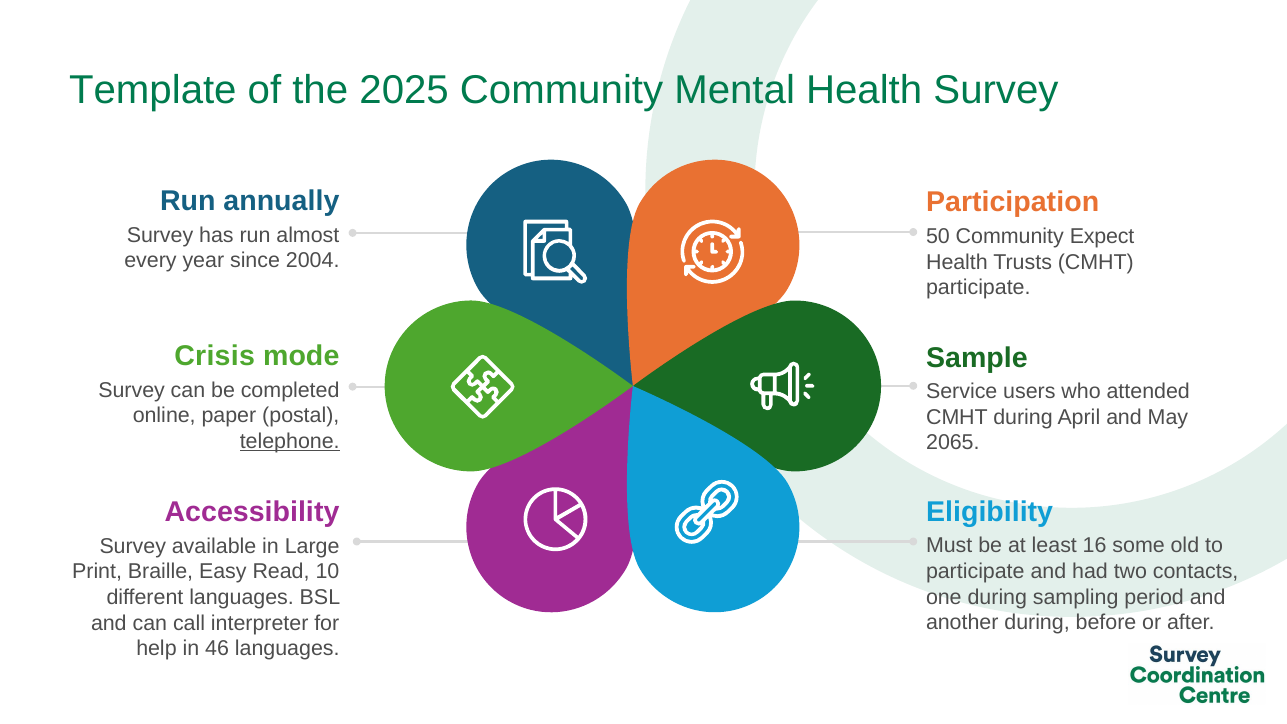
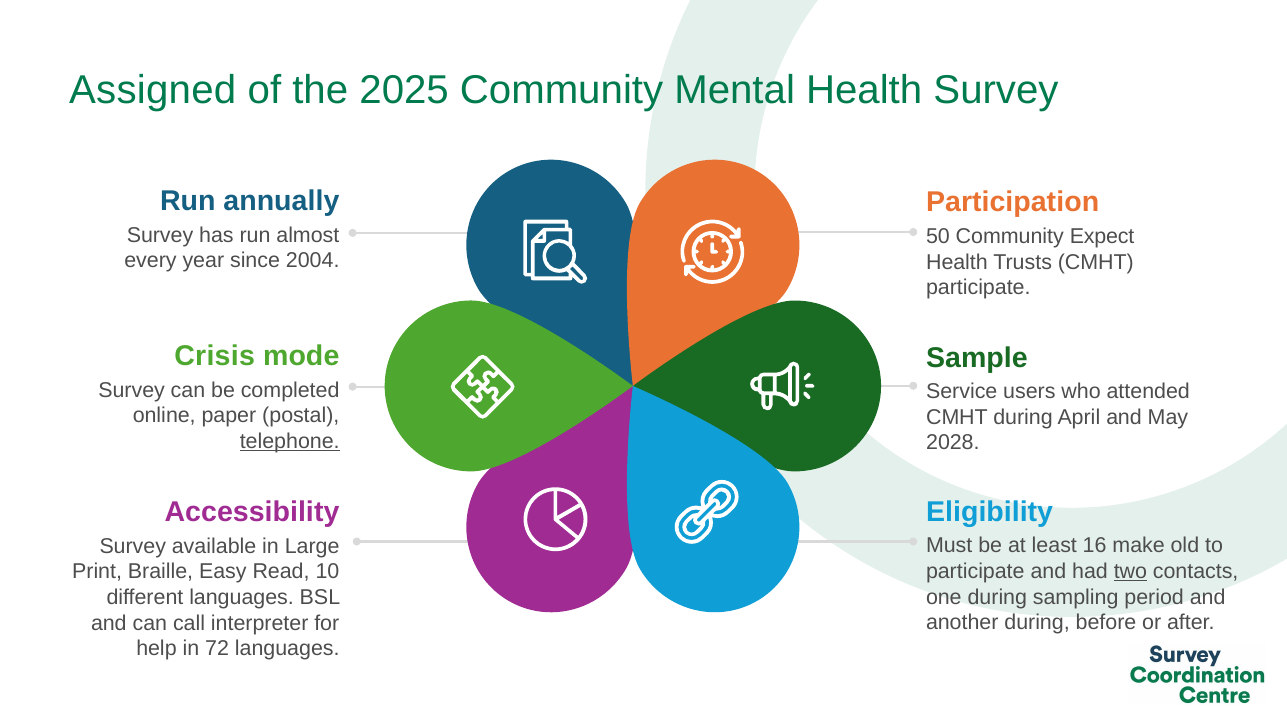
Template: Template -> Assigned
2065: 2065 -> 2028
some: some -> make
two underline: none -> present
46: 46 -> 72
